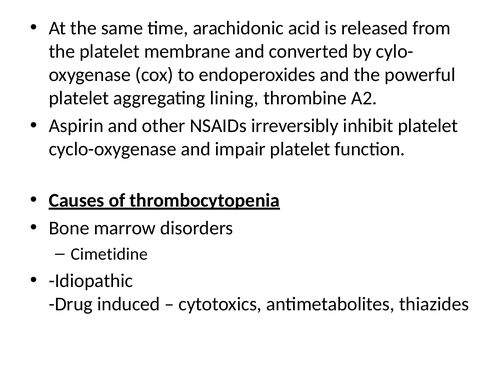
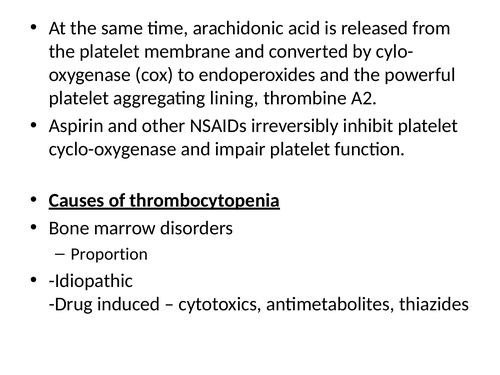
Cimetidine: Cimetidine -> Proportion
